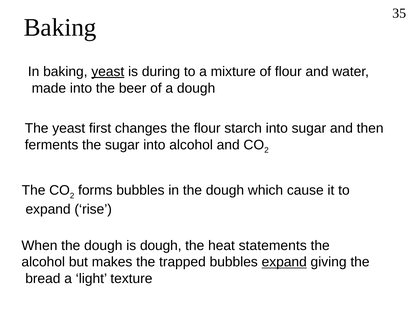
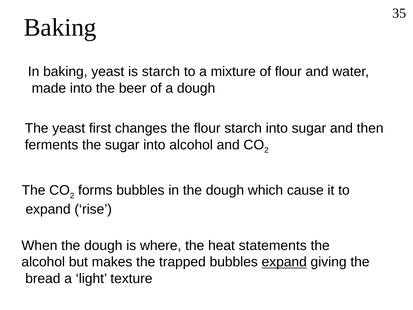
yeast at (108, 72) underline: present -> none
is during: during -> starch
is dough: dough -> where
